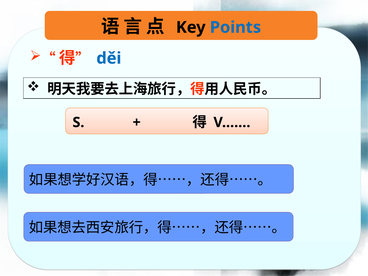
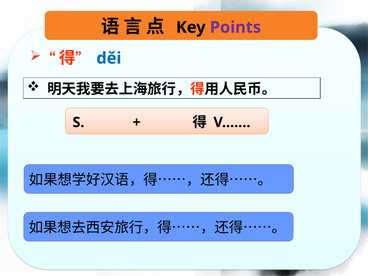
Points colour: blue -> purple
